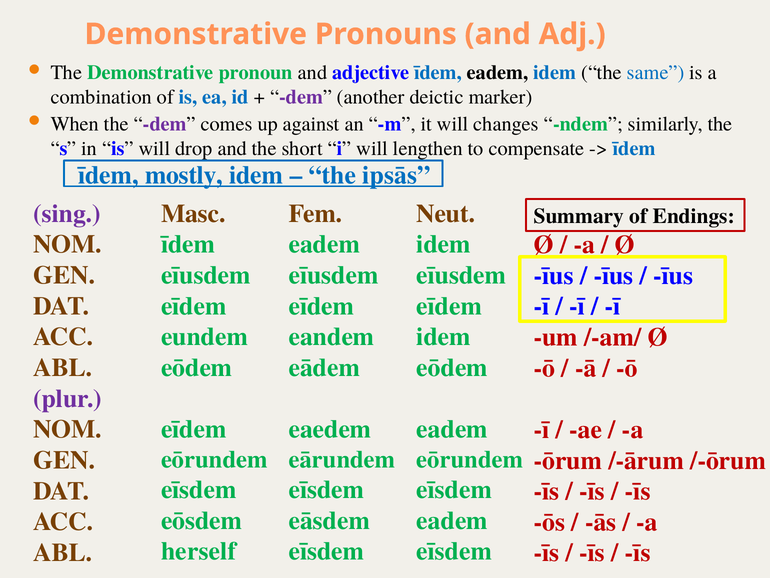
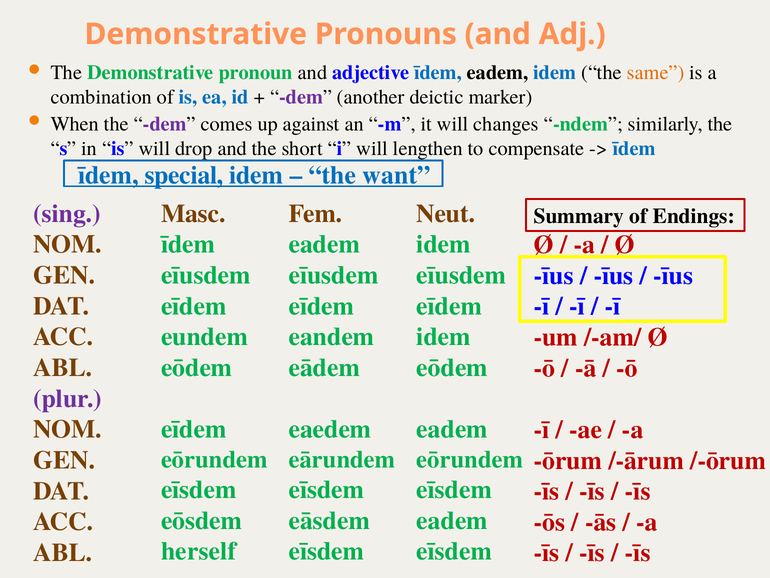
same colour: blue -> orange
mostly: mostly -> special
ipsās: ipsās -> want
